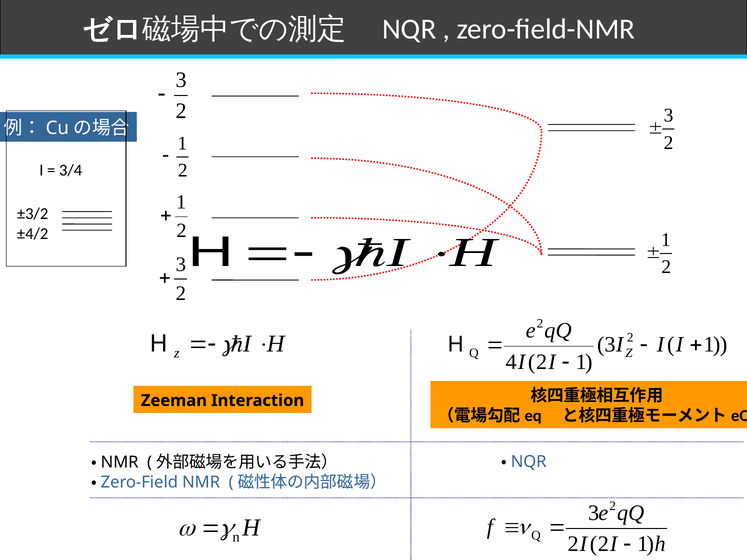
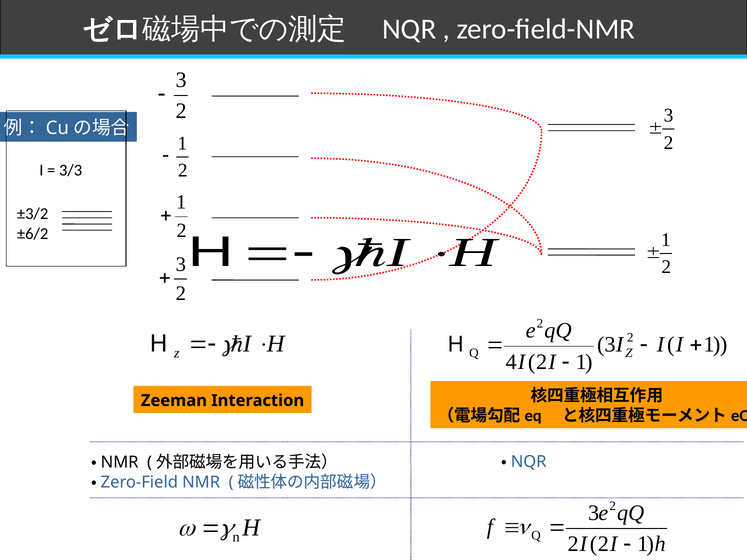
3/4: 3/4 -> 3/3
±4/2: ±4/2 -> ±6/2
